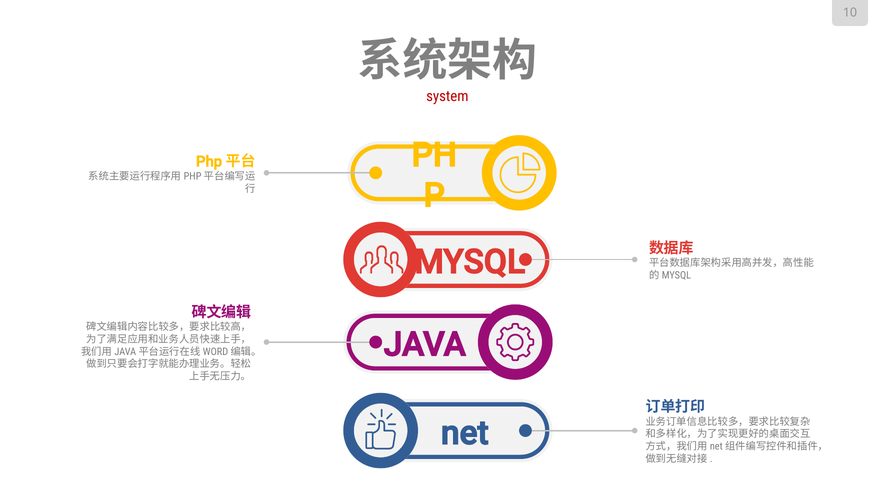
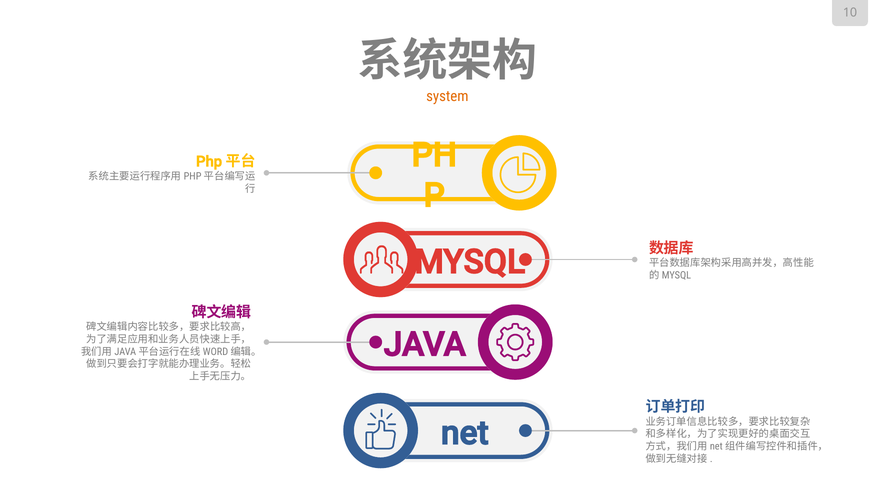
system colour: red -> orange
